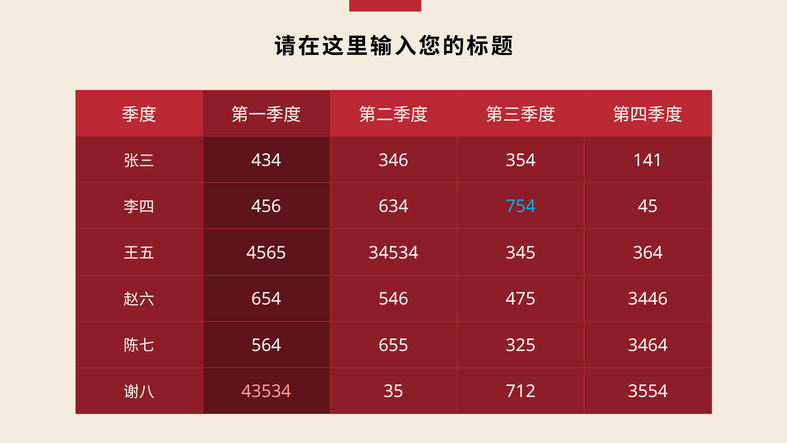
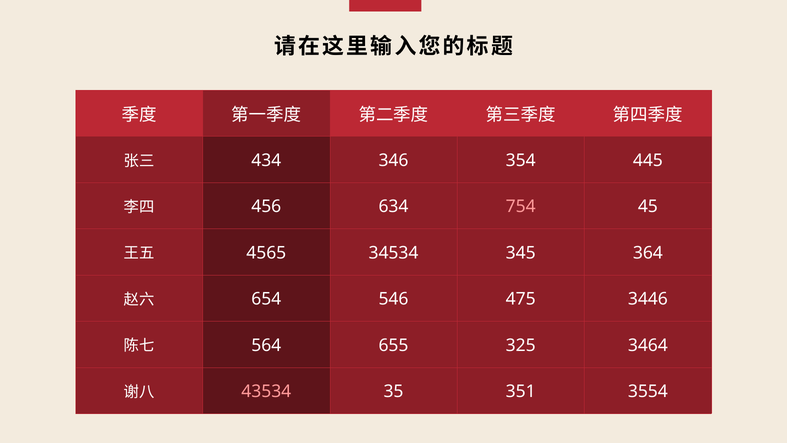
141: 141 -> 445
754 colour: light blue -> pink
712: 712 -> 351
